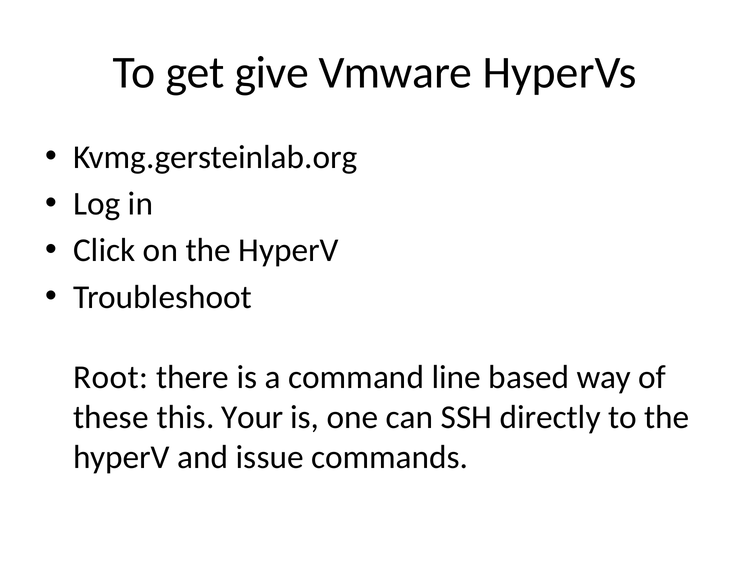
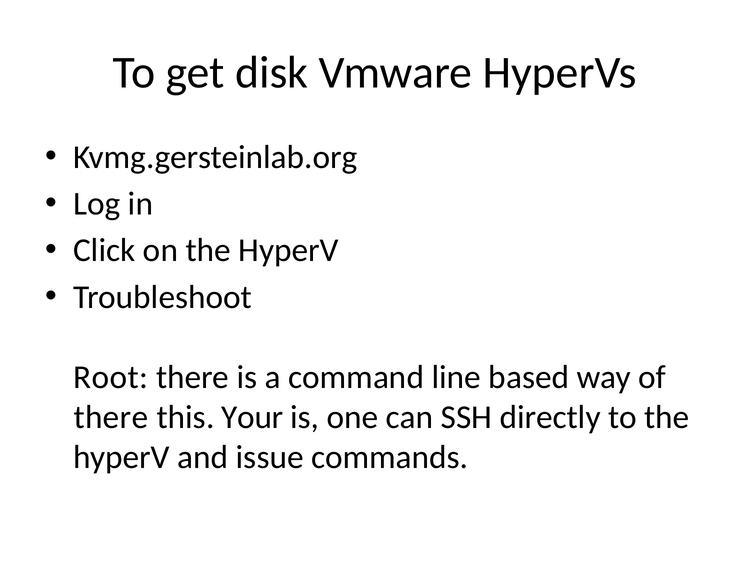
give: give -> disk
these at (111, 417): these -> there
